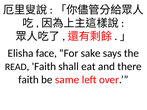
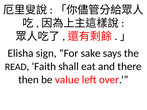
face: face -> sign
faith at (28, 80): faith -> then
same: same -> value
